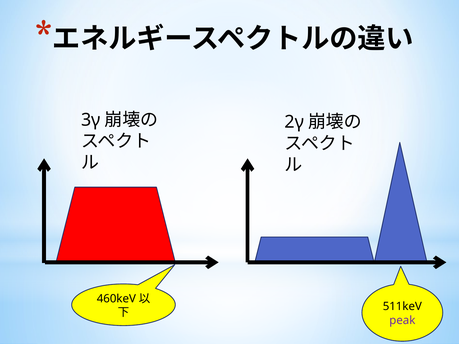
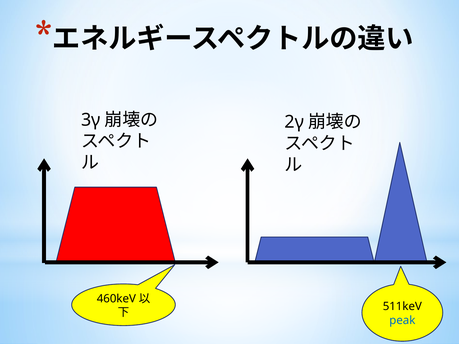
peak colour: purple -> blue
